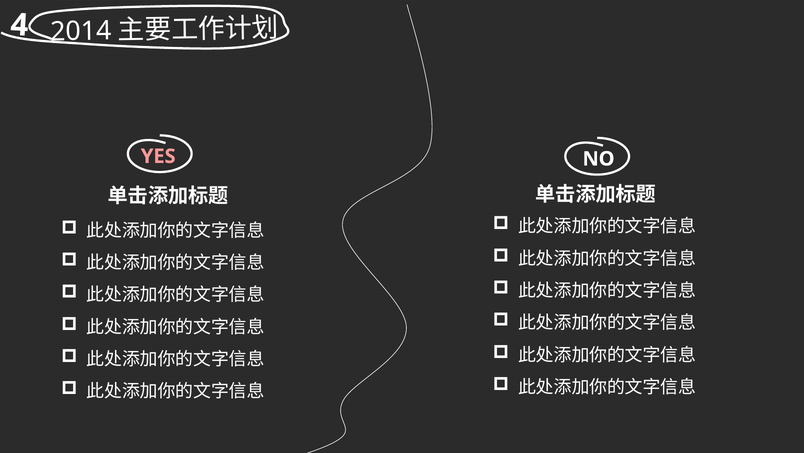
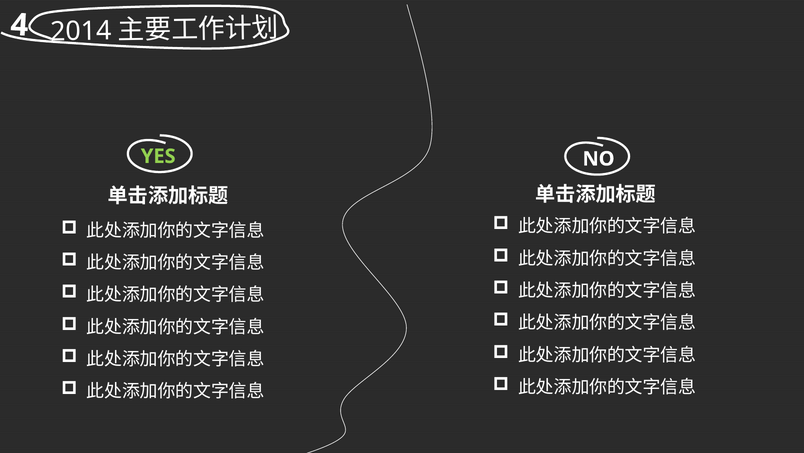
YES colour: pink -> light green
